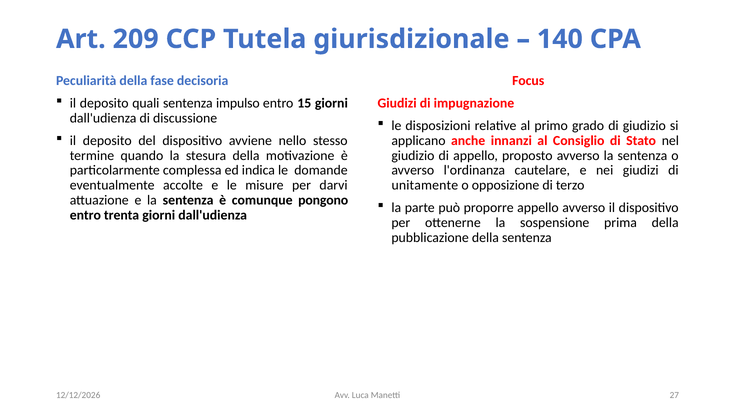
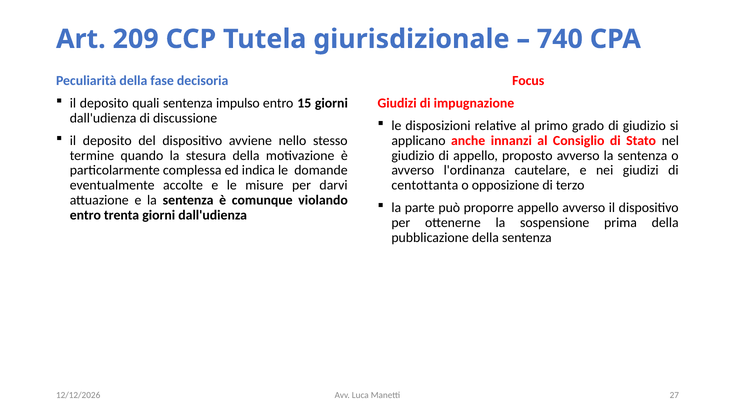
140: 140 -> 740
unitamente: unitamente -> centottanta
pongono: pongono -> violando
